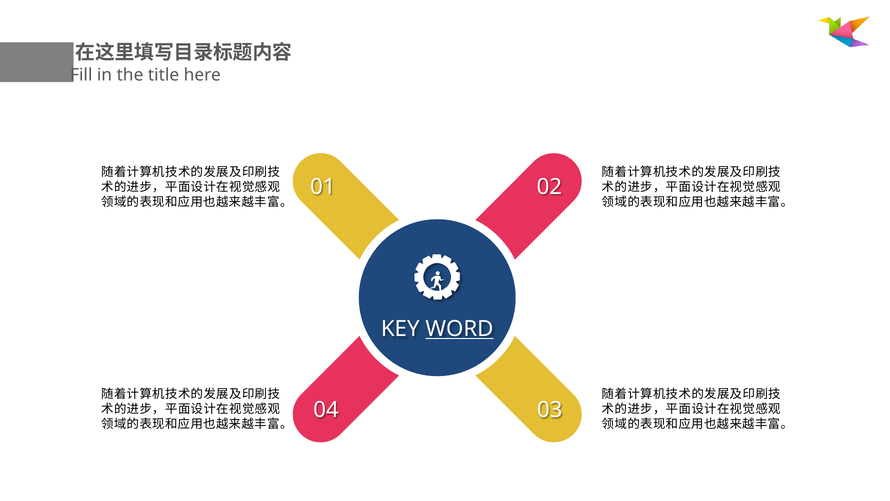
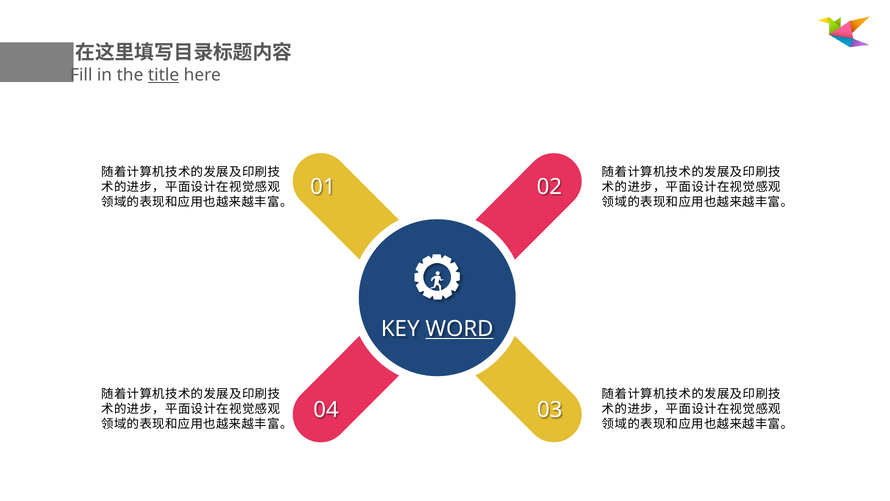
title underline: none -> present
